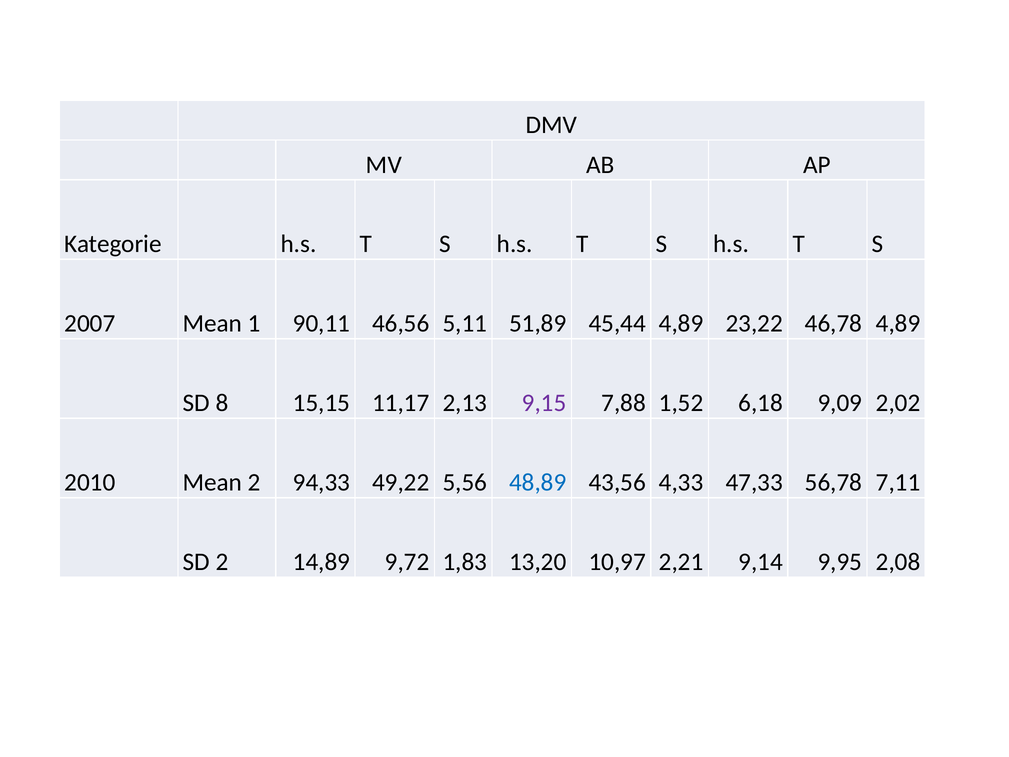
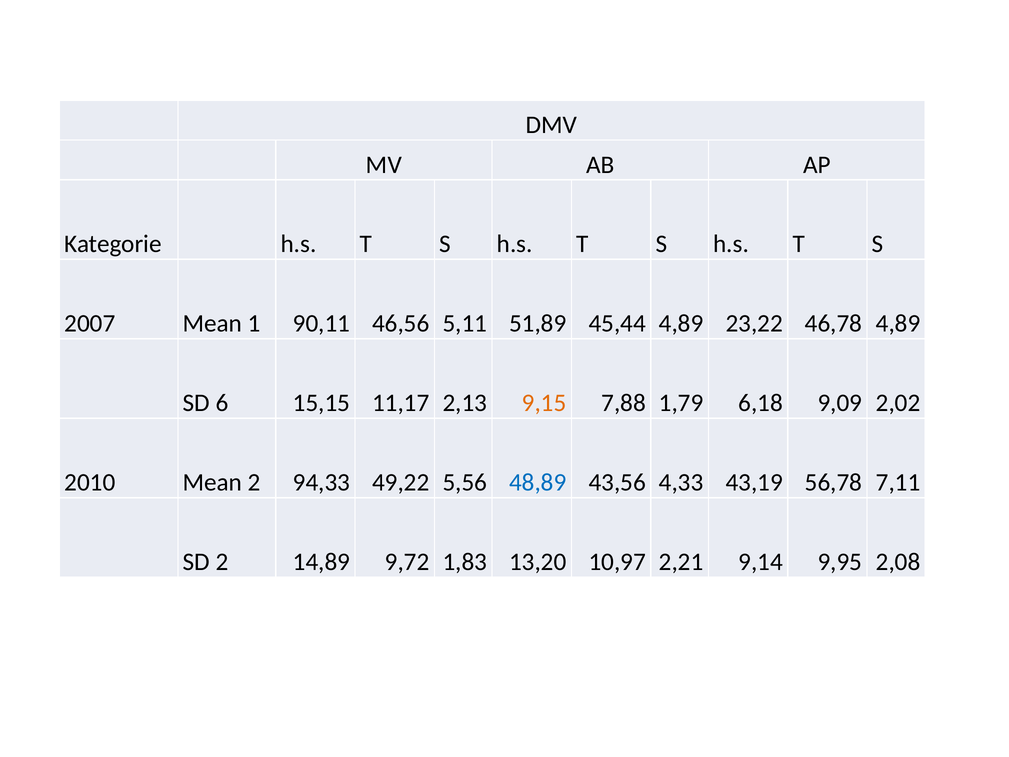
8: 8 -> 6
9,15 colour: purple -> orange
1,52: 1,52 -> 1,79
47,33: 47,33 -> 43,19
